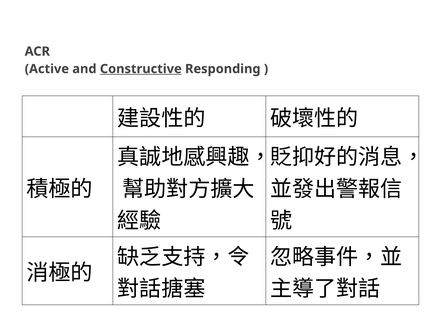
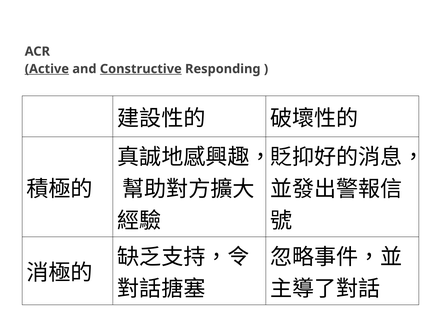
Active underline: none -> present
